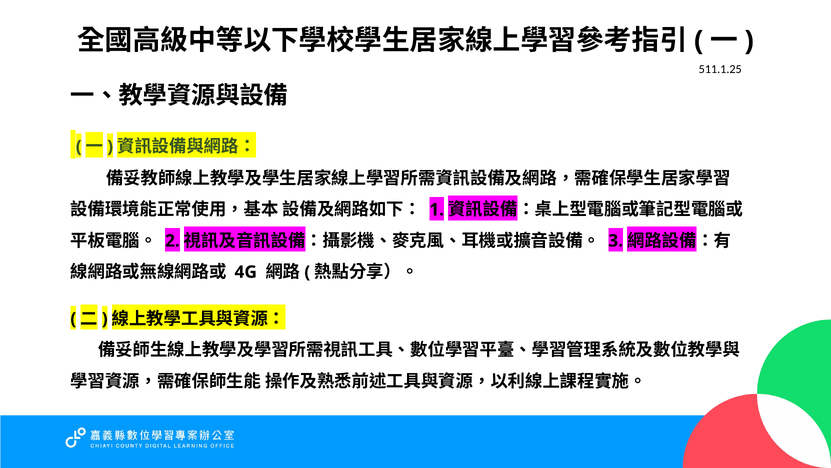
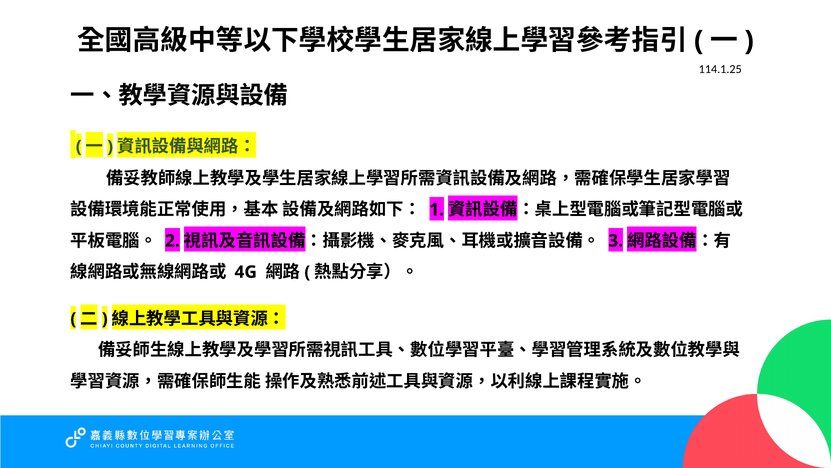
511.1.25: 511.1.25 -> 114.1.25
